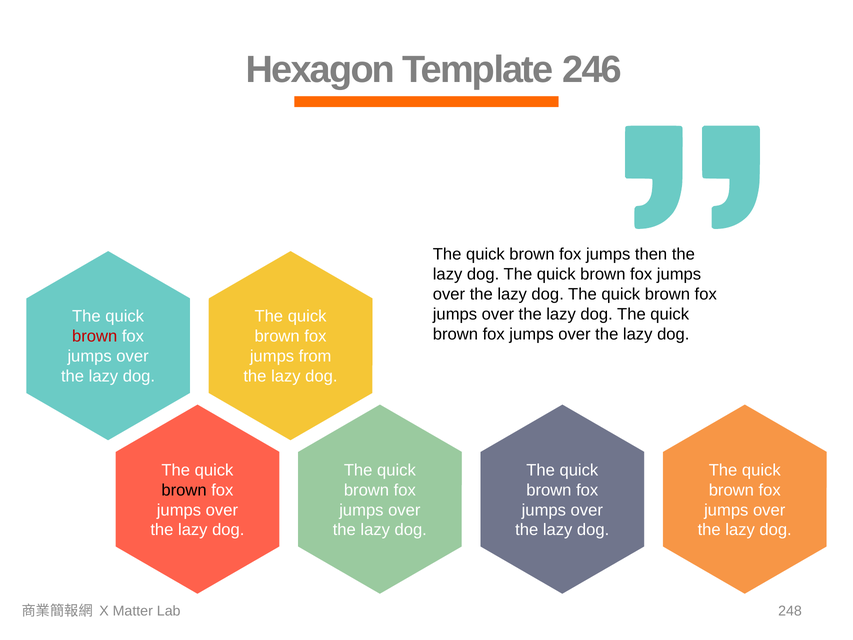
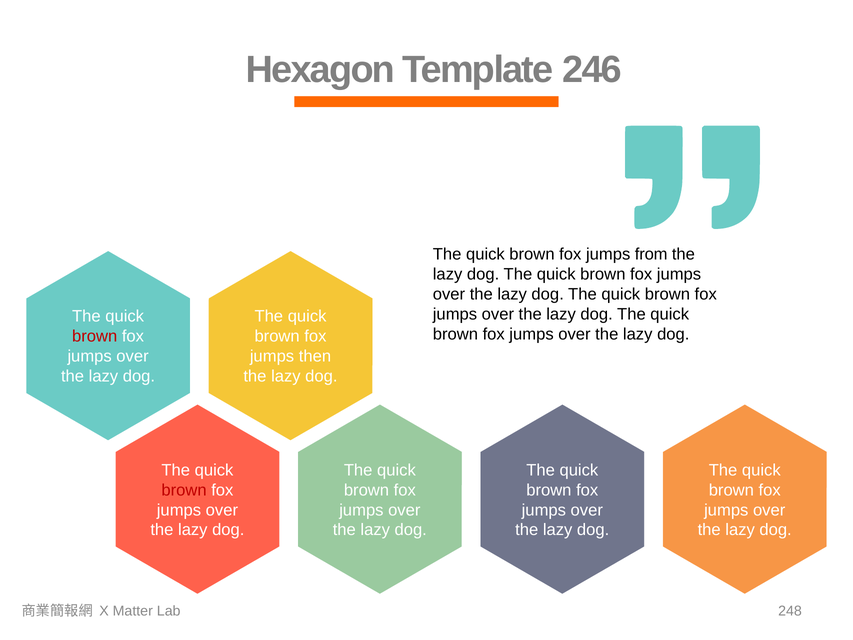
then: then -> from
from: from -> then
brown at (184, 490) colour: black -> red
